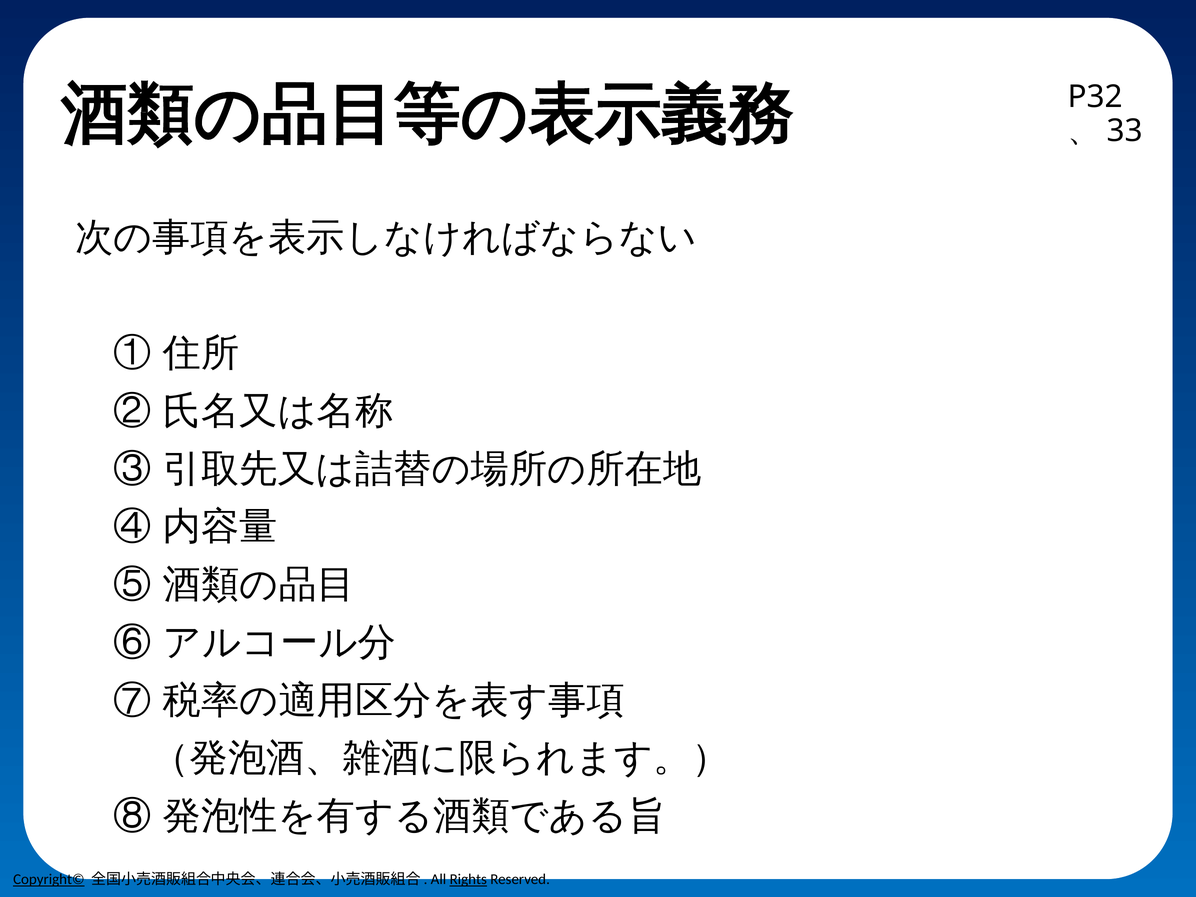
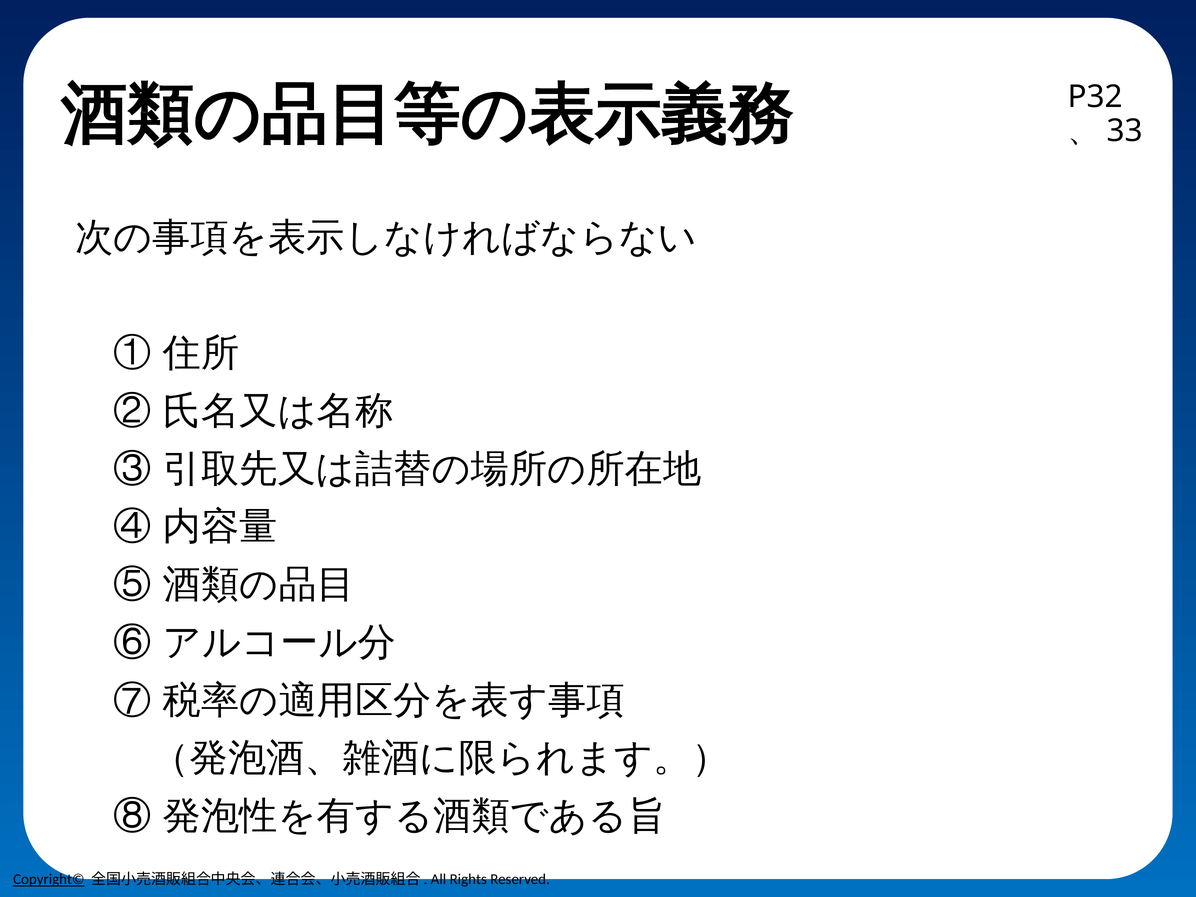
Rights underline: present -> none
